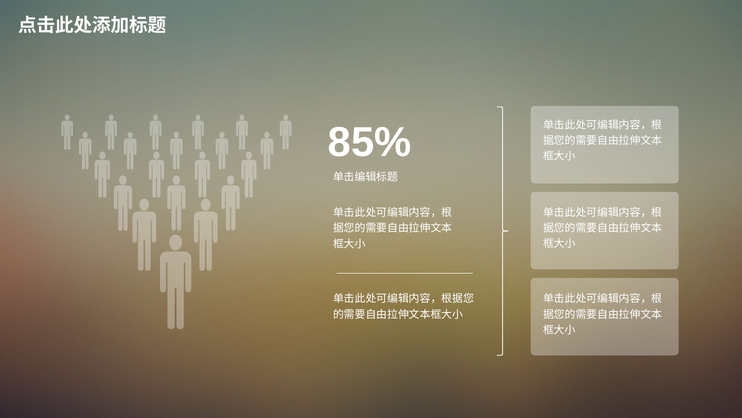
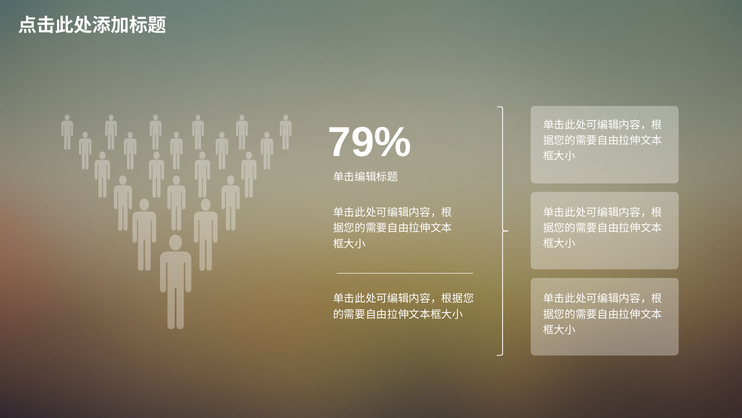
85%: 85% -> 79%
